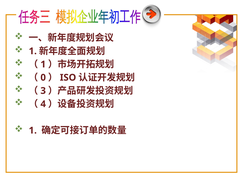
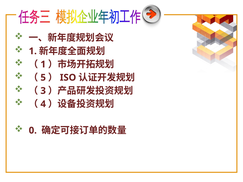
0: 0 -> 5
1 at (33, 131): 1 -> 0
